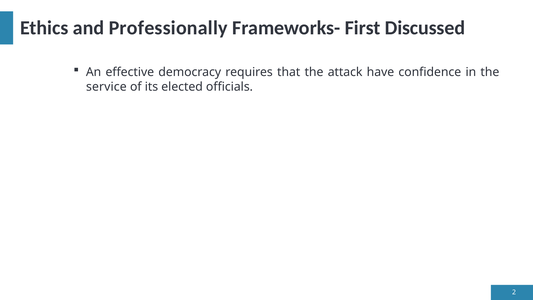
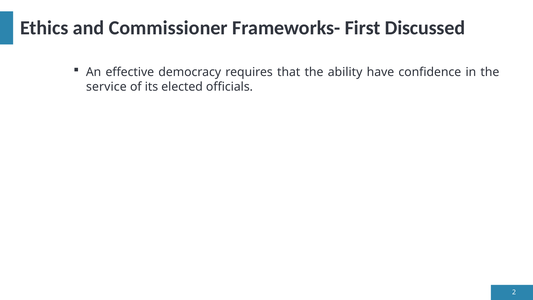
Professionally: Professionally -> Commissioner
attack: attack -> ability
